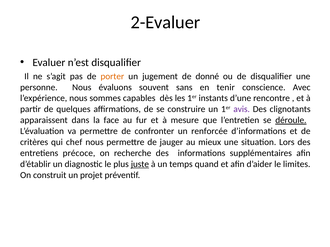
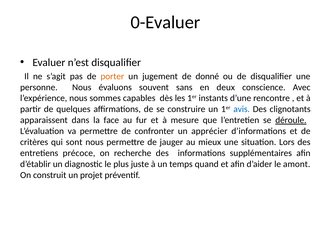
2-Evaluer: 2-Evaluer -> 0-Evaluer
tenir: tenir -> deux
avis colour: purple -> blue
renforcée: renforcée -> apprécier
chef: chef -> sont
juste underline: present -> none
limites: limites -> amont
